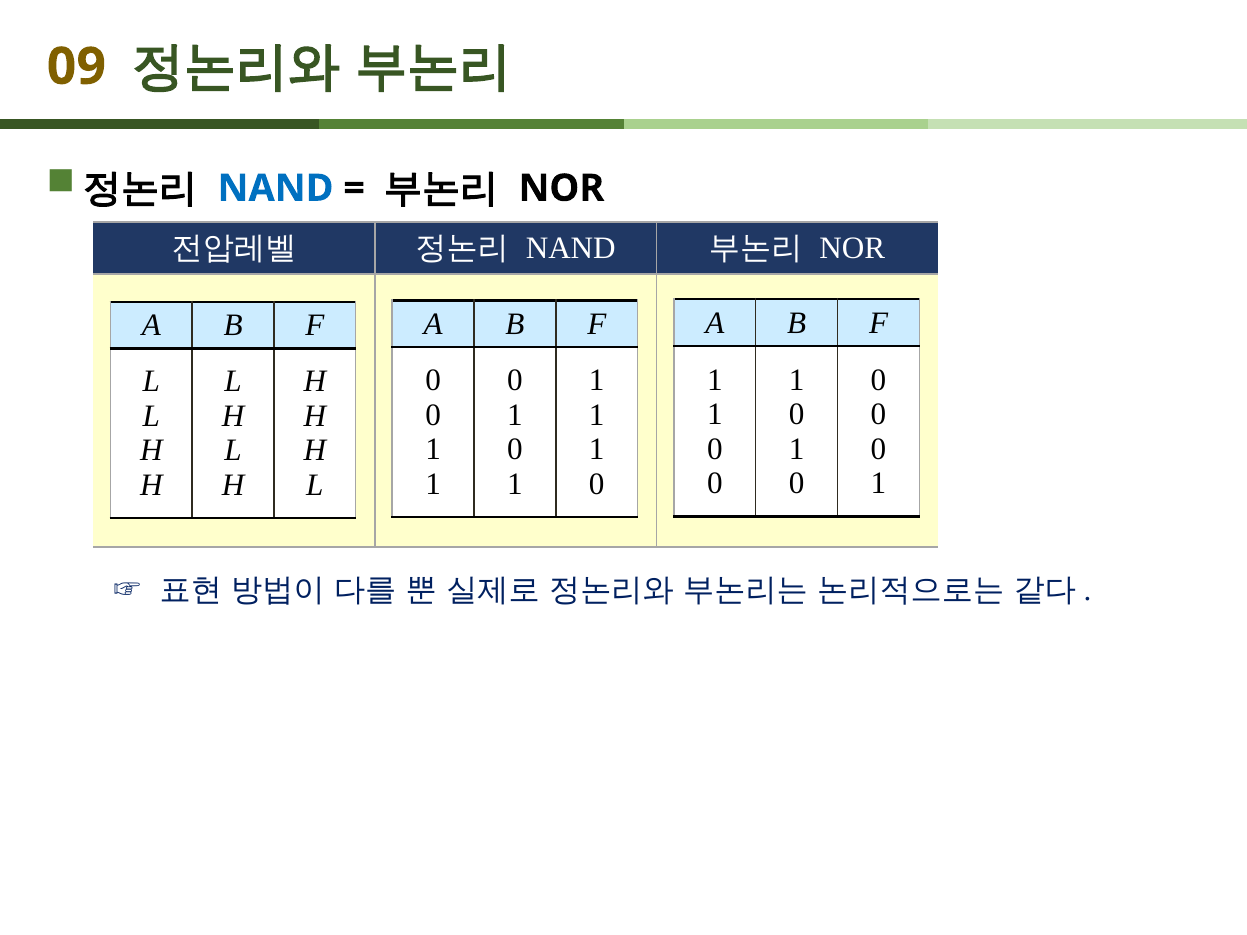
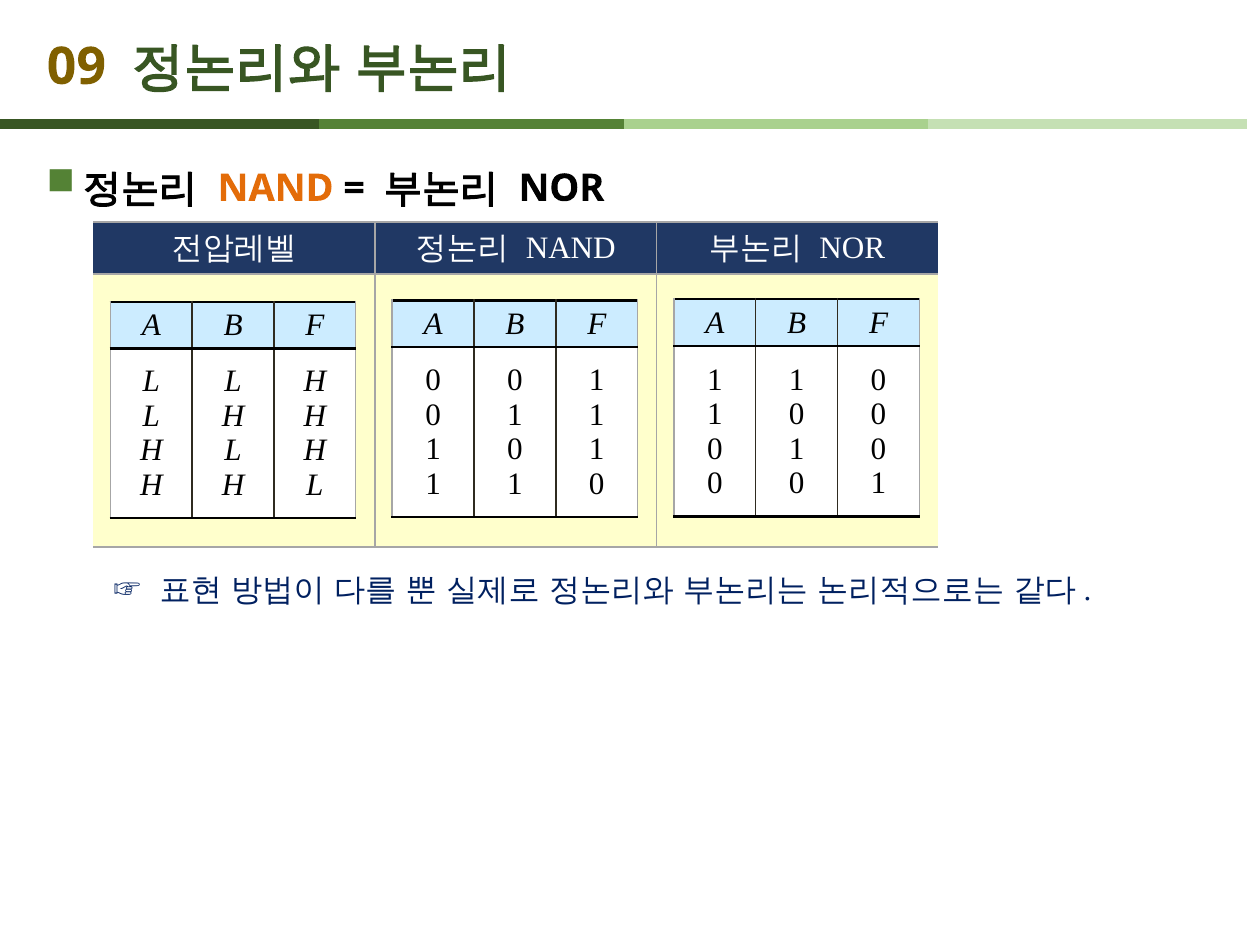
NAND at (276, 188) colour: blue -> orange
